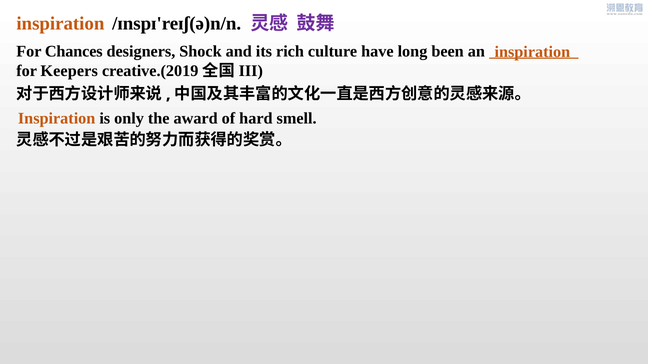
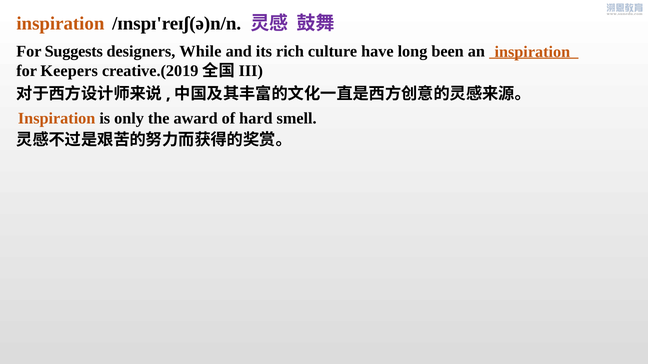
Chances: Chances -> Suggests
Shock: Shock -> While
